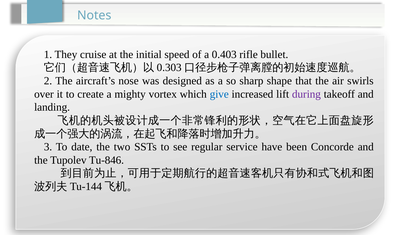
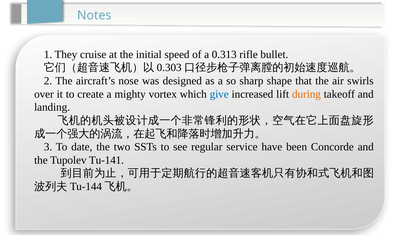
0.403: 0.403 -> 0.313
during colour: purple -> orange
Tu-846: Tu-846 -> Tu-141
